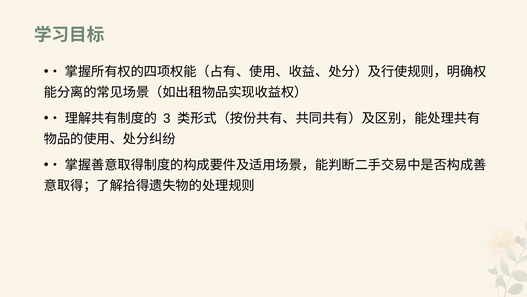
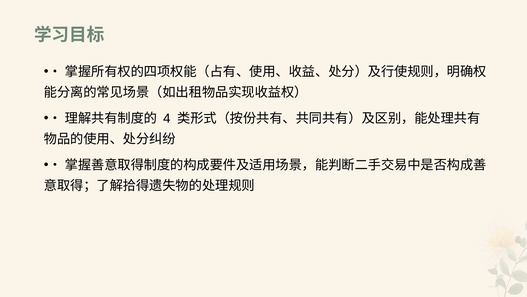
3: 3 -> 4
